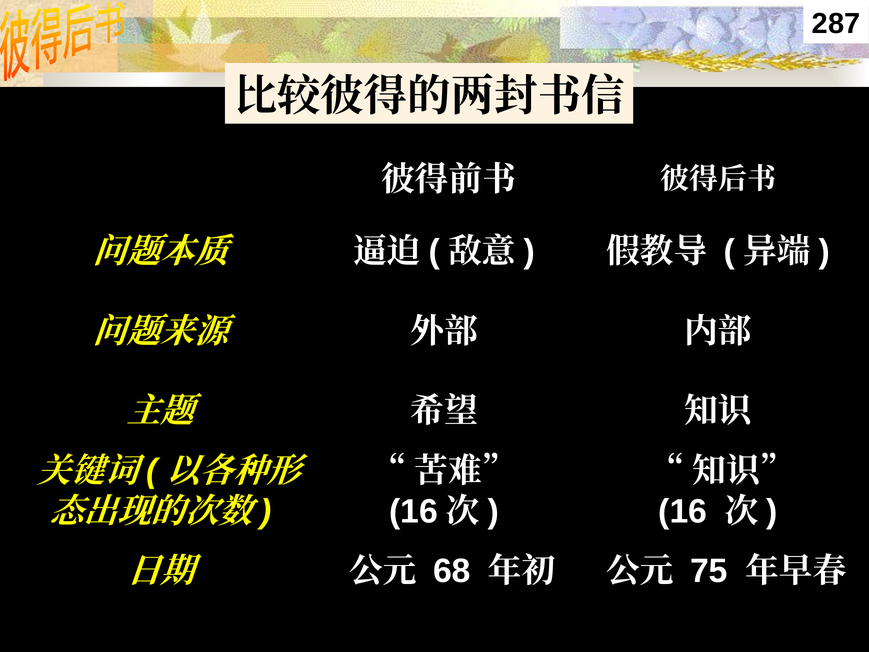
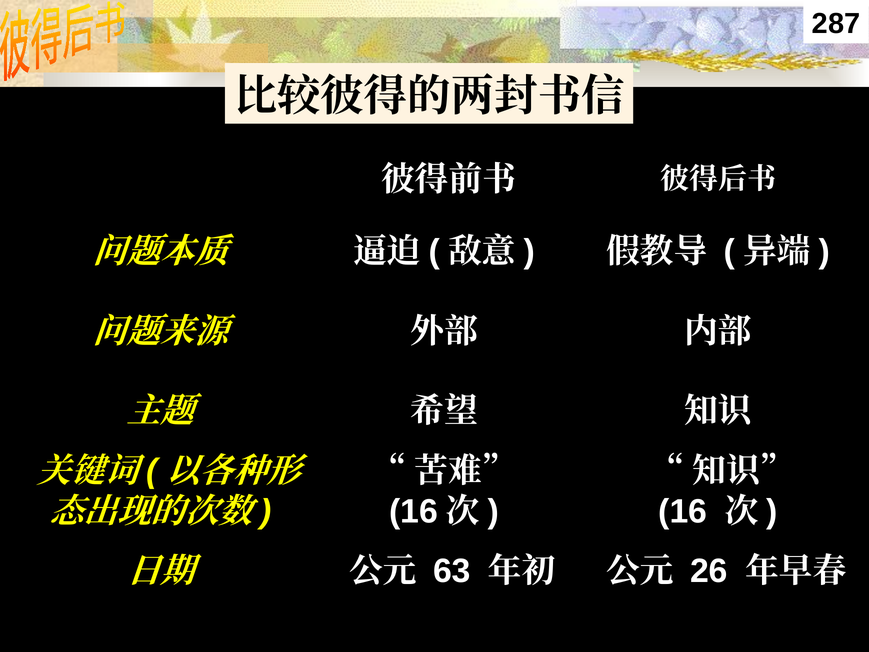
68: 68 -> 63
75: 75 -> 26
